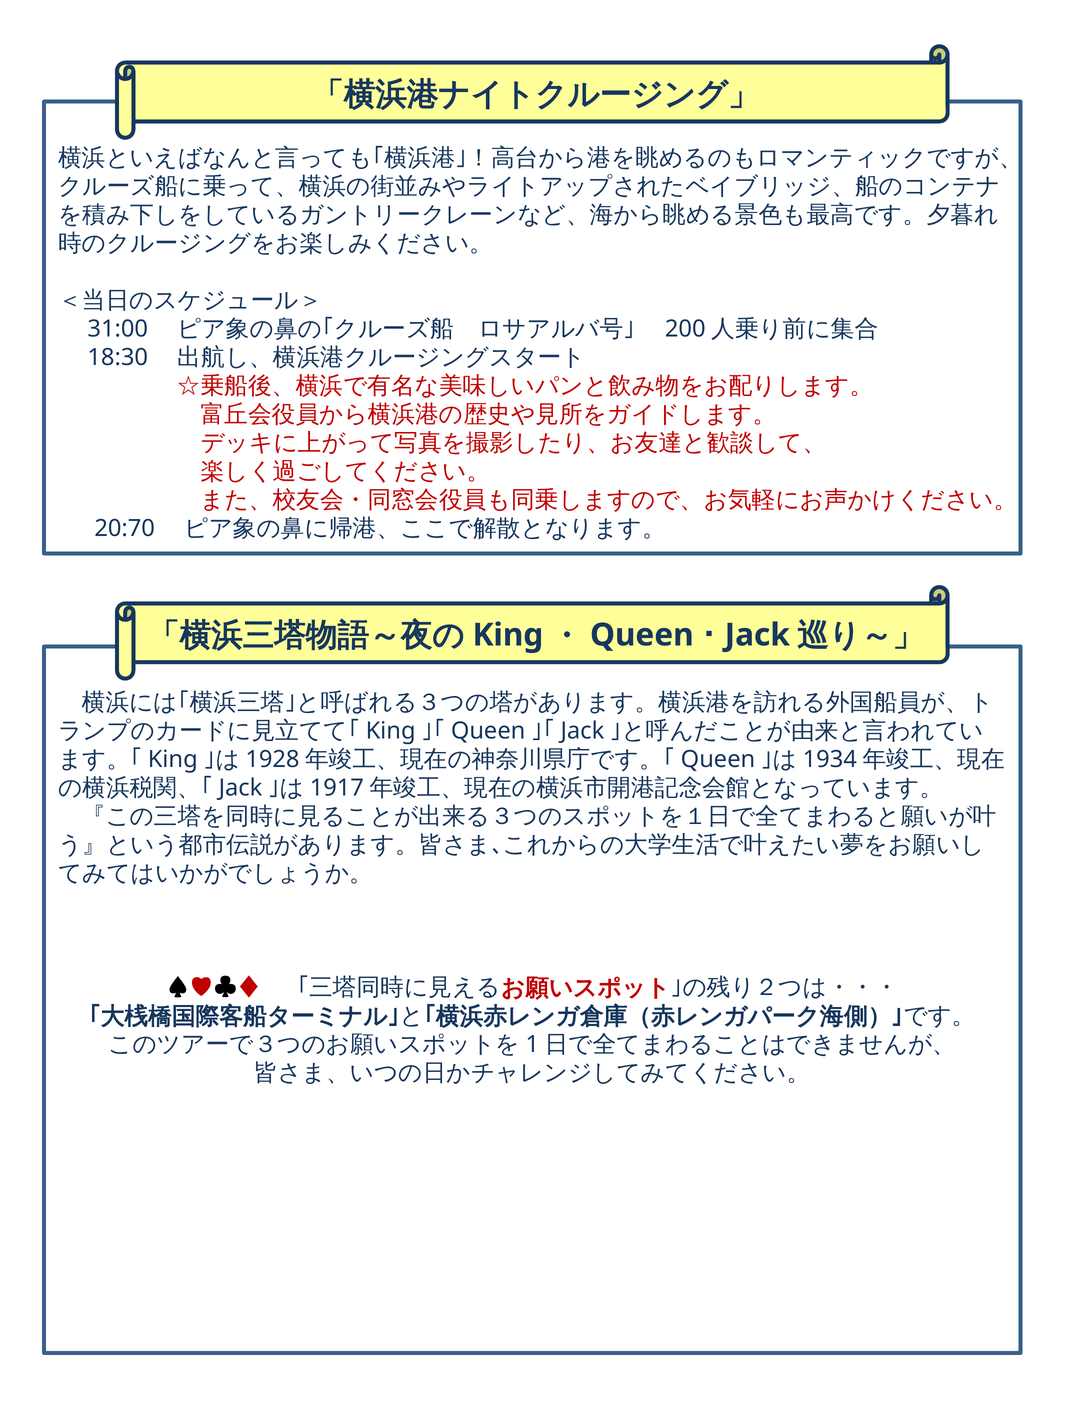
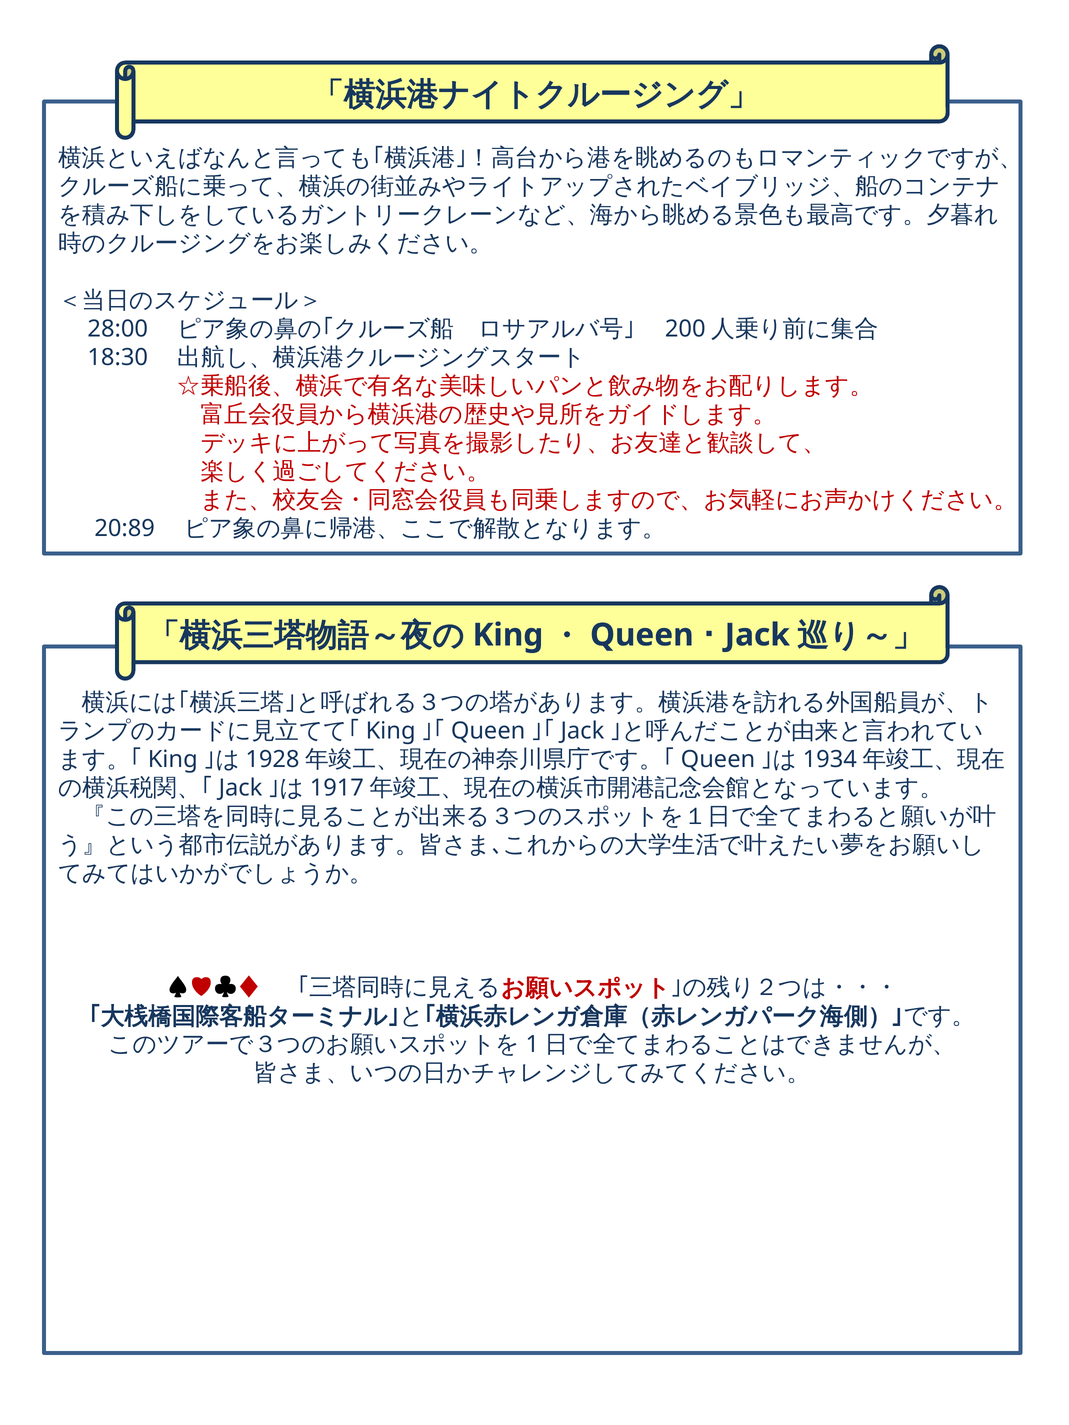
31:00: 31:00 -> 28:00
20:70: 20:70 -> 20:89
